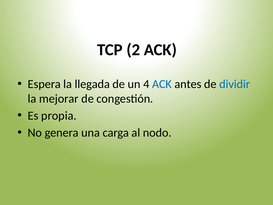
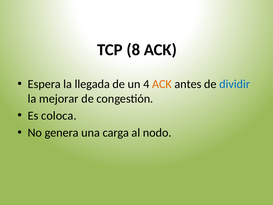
2: 2 -> 8
ACK at (162, 84) colour: blue -> orange
propia: propia -> coloca
